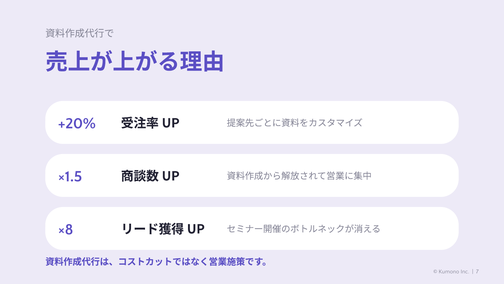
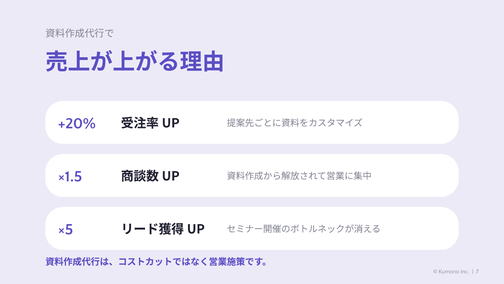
×8: ×8 -> ×5
